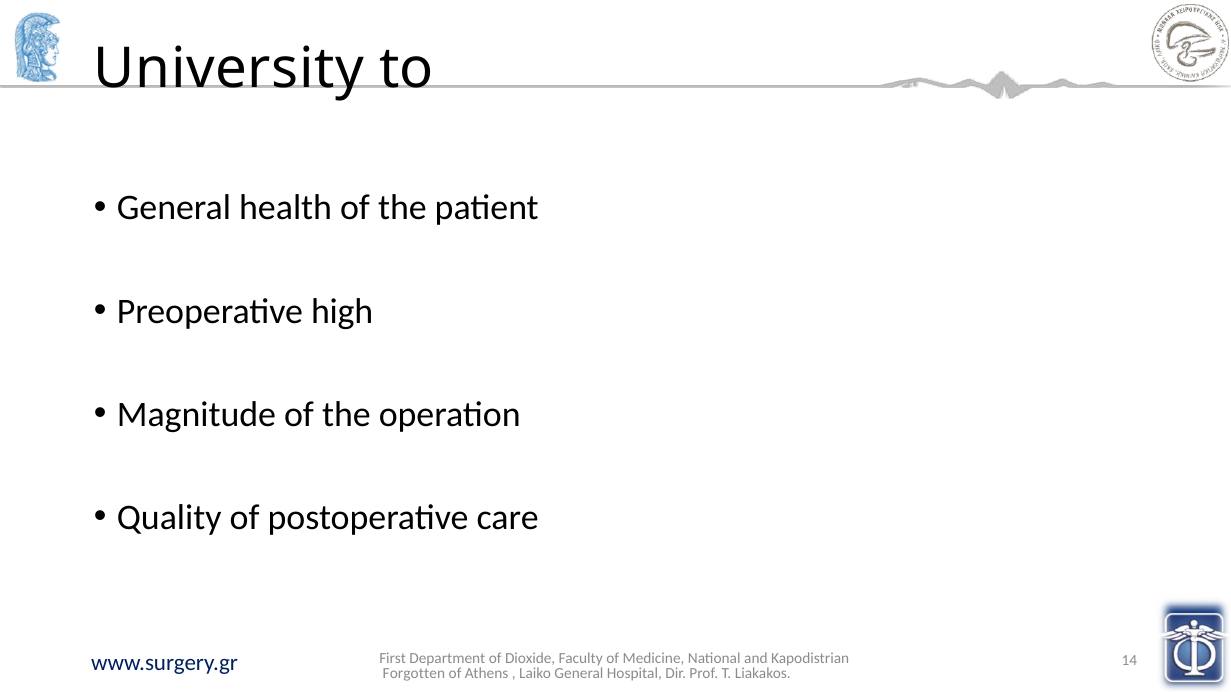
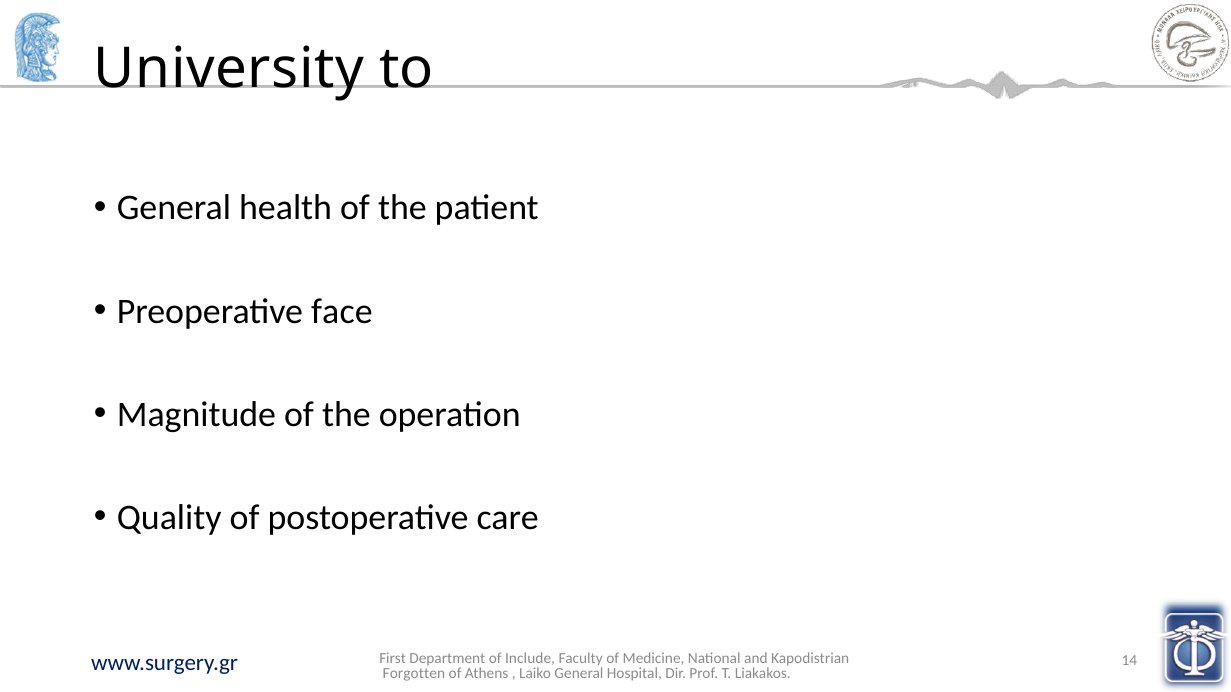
high: high -> face
Dioxide: Dioxide -> Include
